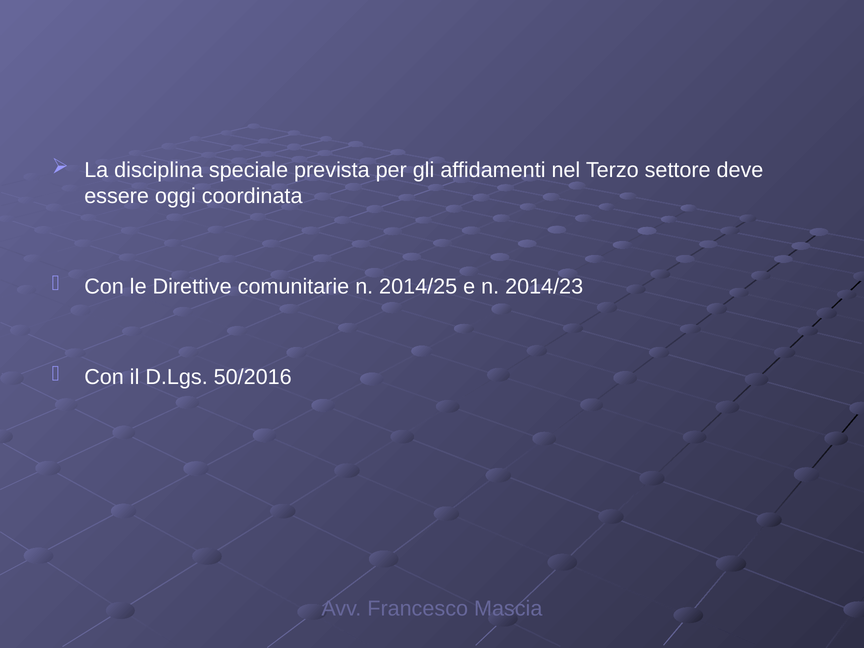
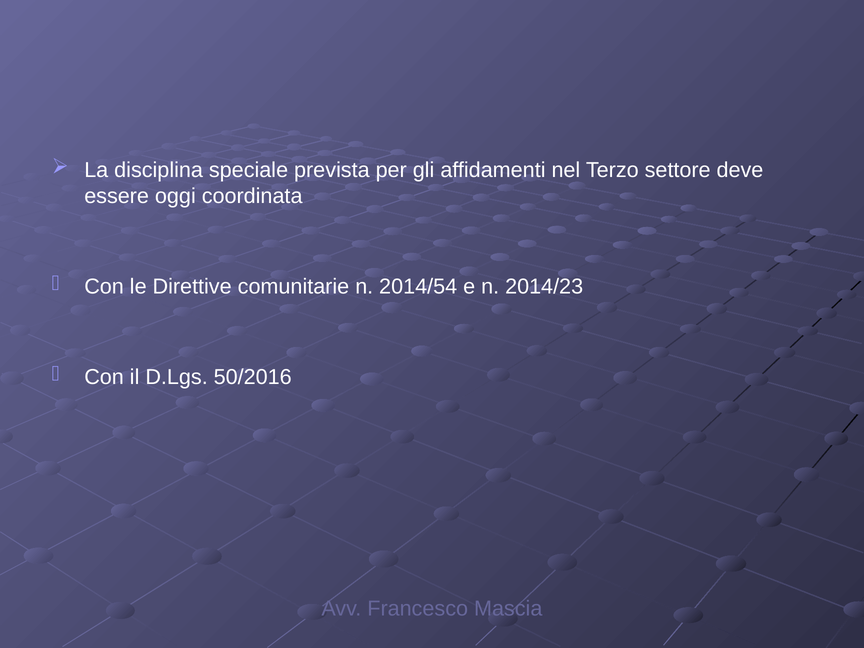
2014/25: 2014/25 -> 2014/54
